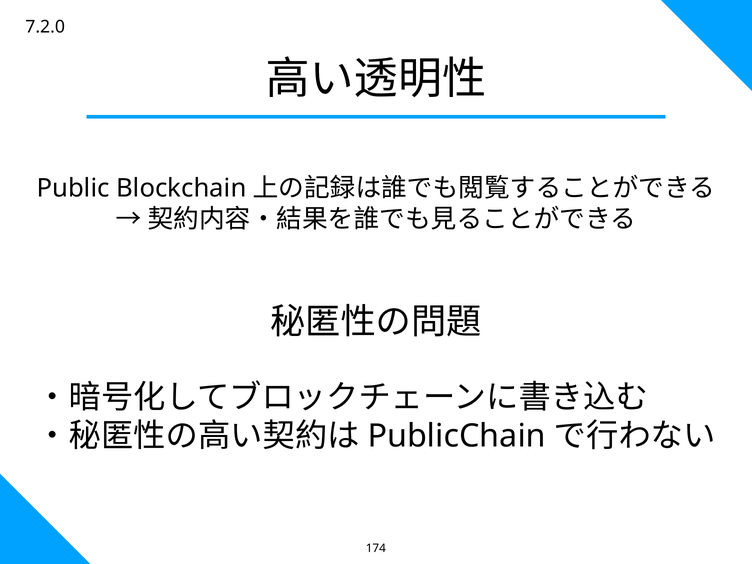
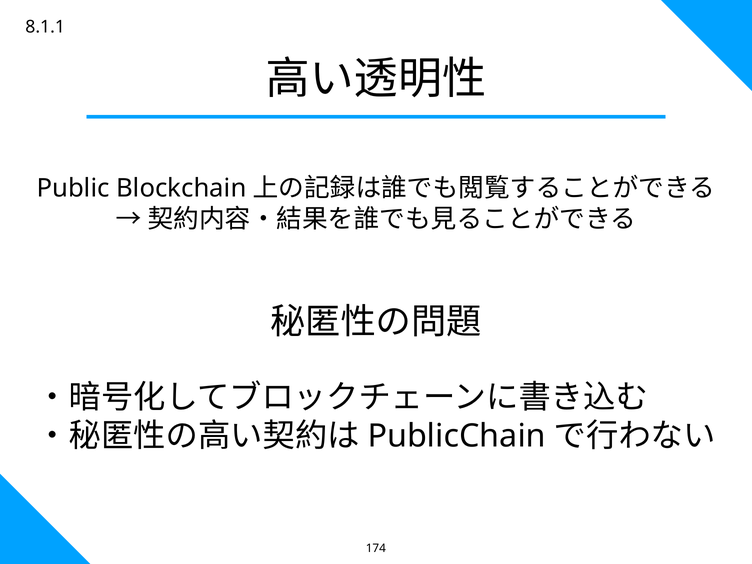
7.2.0: 7.2.0 -> 8.1.1
